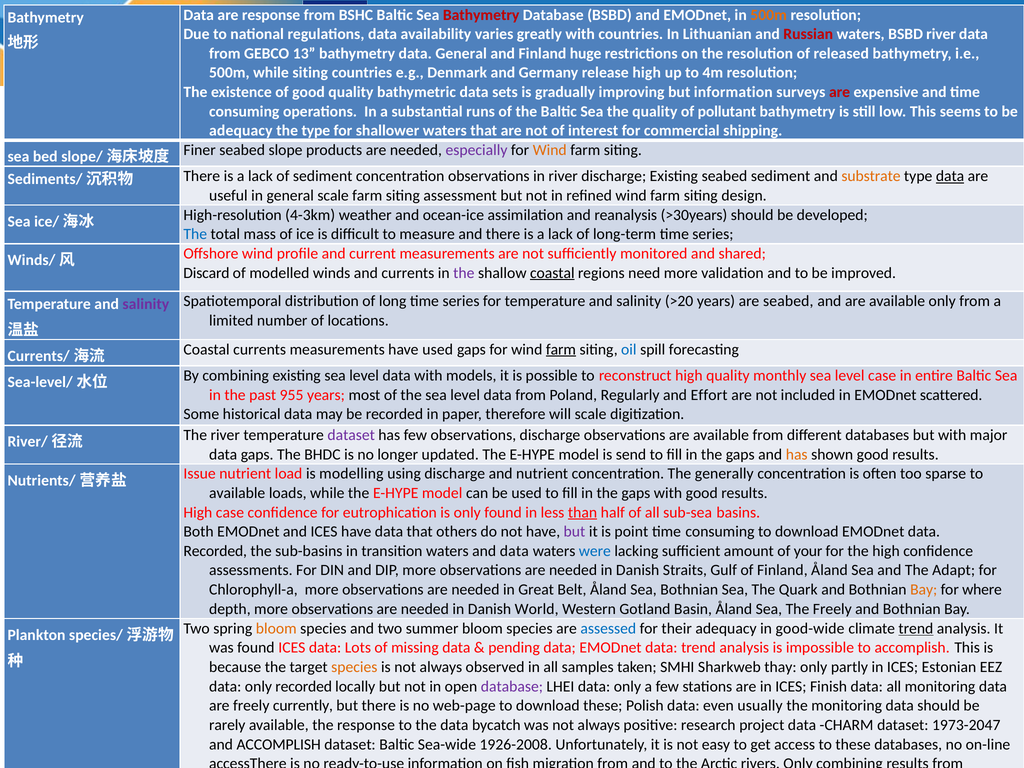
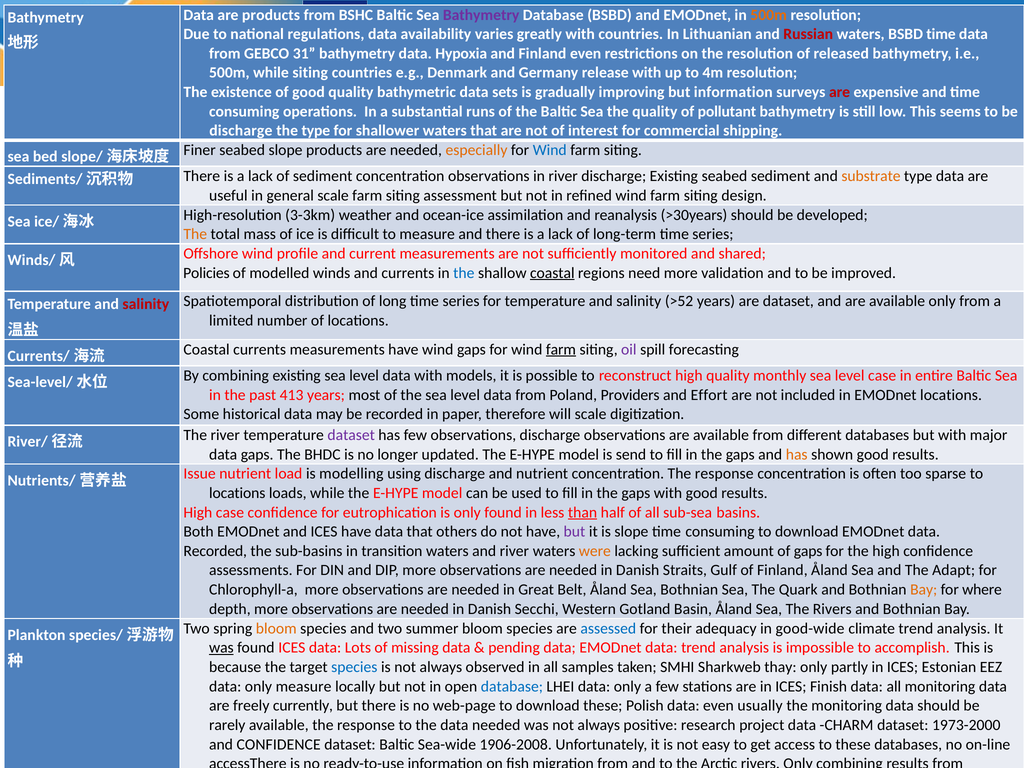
are response: response -> products
Bathymetry at (481, 15) colour: red -> purple
BSBD river: river -> time
13: 13 -> 31
data General: General -> Hypoxia
Finland huge: huge -> even
release high: high -> with
adequacy at (241, 131): adequacy -> discharge
especially colour: purple -> orange
Wind at (550, 150) colour: orange -> blue
data at (950, 176) underline: present -> none
4-3km: 4-3km -> 3-3km
The at (195, 234) colour: blue -> orange
Discard: Discard -> Policies
the at (464, 273) colour: purple -> blue
>20: >20 -> >52
are seabed: seabed -> dataset
salinity at (146, 304) colour: purple -> red
have used: used -> wind
oil colour: blue -> purple
955: 955 -> 413
Regularly: Regularly -> Providers
EMODnet scattered: scattered -> locations
concentration The generally: generally -> response
available at (237, 493): available -> locations
is point: point -> slope
and data: data -> river
were colour: blue -> orange
of your: your -> gaps
World: World -> Secchi
The Freely: Freely -> Rivers
trend at (916, 629) underline: present -> none
was at (221, 648) underline: none -> present
species at (354, 667) colour: orange -> blue
only recorded: recorded -> measure
database at (512, 686) colour: purple -> blue
data bycatch: bycatch -> needed
1973-2047: 1973-2047 -> 1973-2000
and ACCOMPLISH: ACCOMPLISH -> CONFIDENCE
1926-2008: 1926-2008 -> 1906-2008
